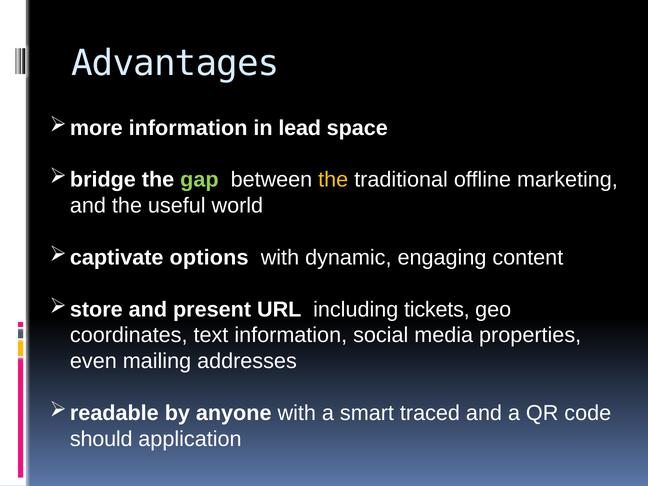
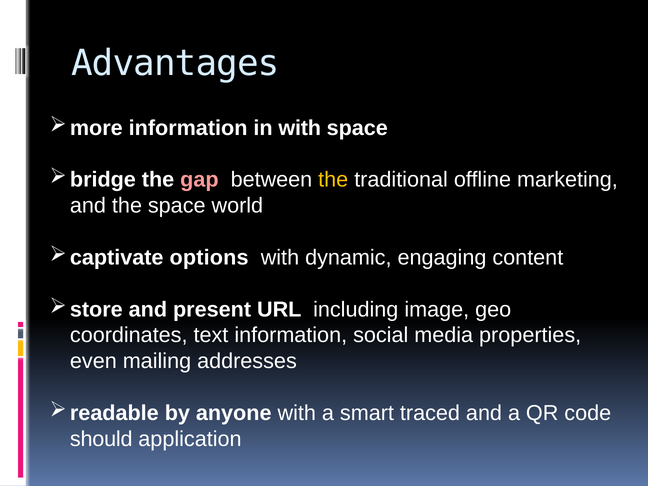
in lead: lead -> with
gap colour: light green -> pink
the useful: useful -> space
tickets: tickets -> image
